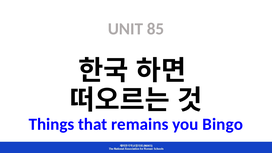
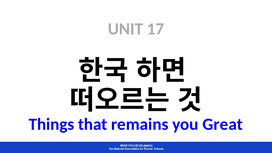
85: 85 -> 17
Bingo: Bingo -> Great
